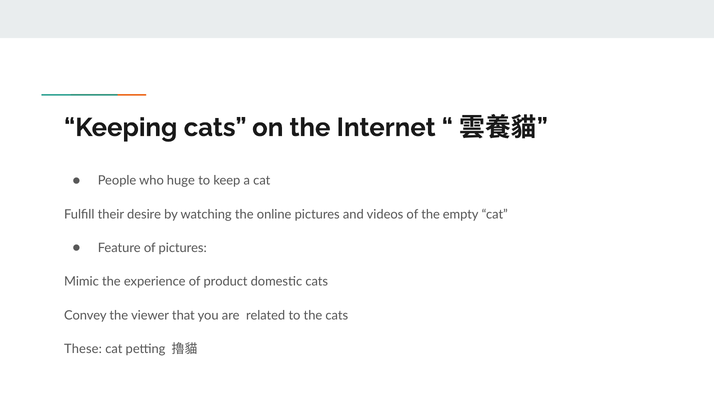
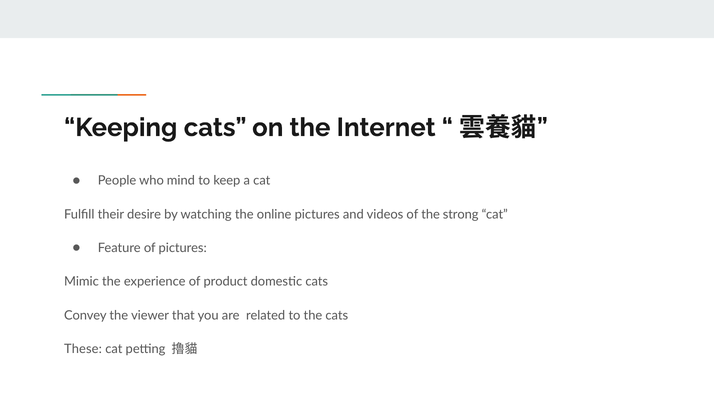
huge: huge -> mind
empty: empty -> strong
